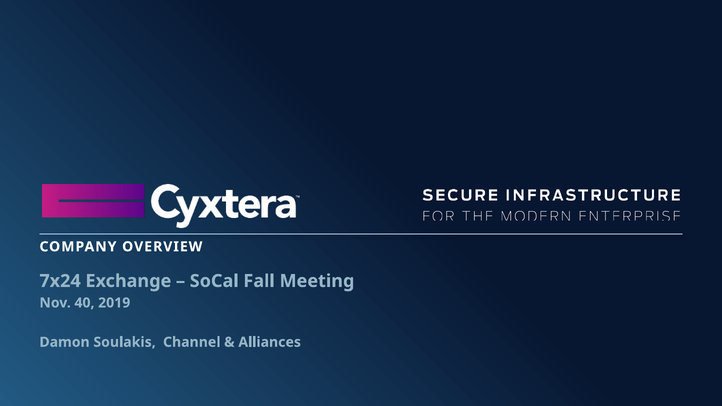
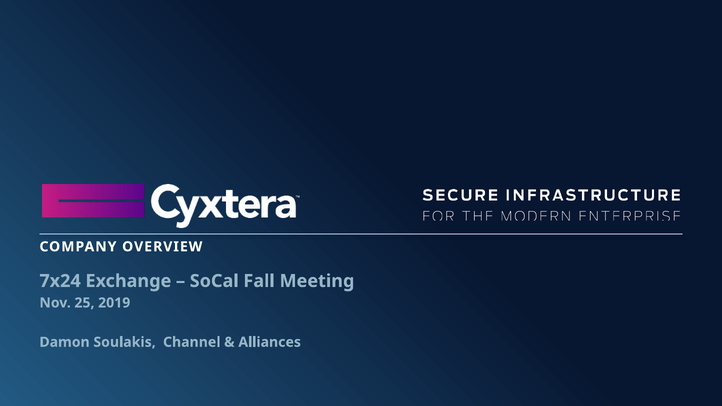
40: 40 -> 25
